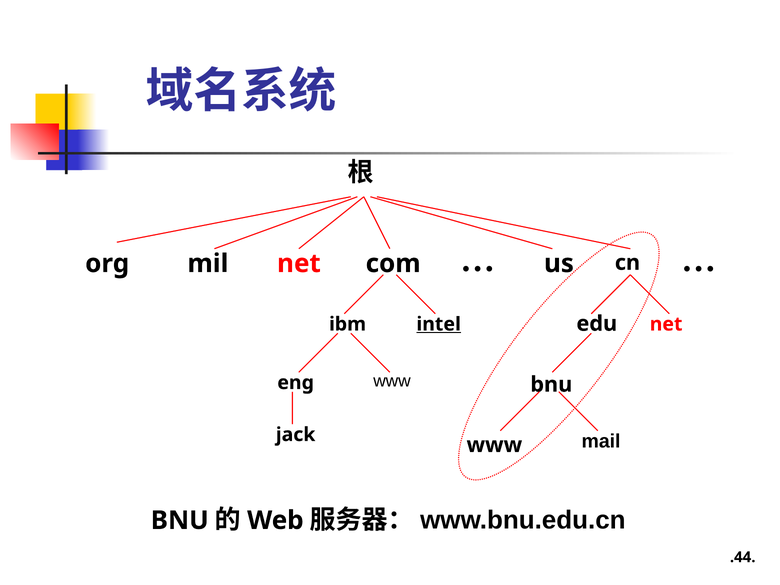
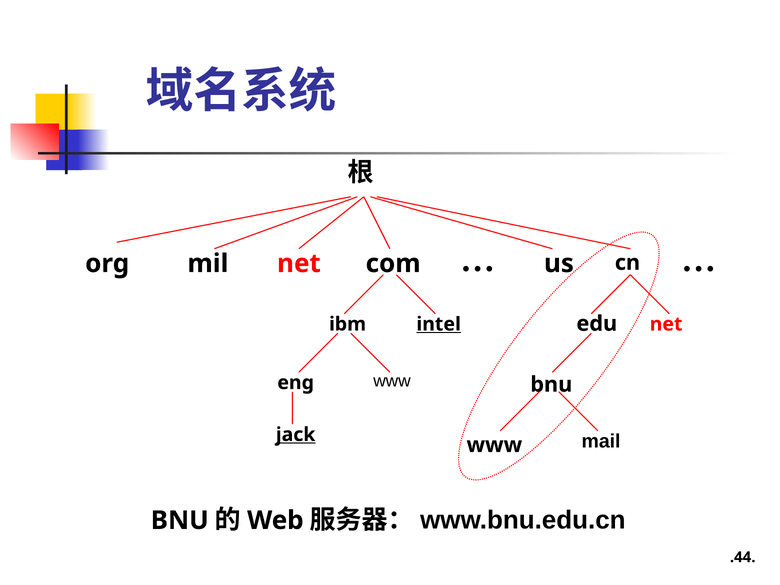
jack underline: none -> present
